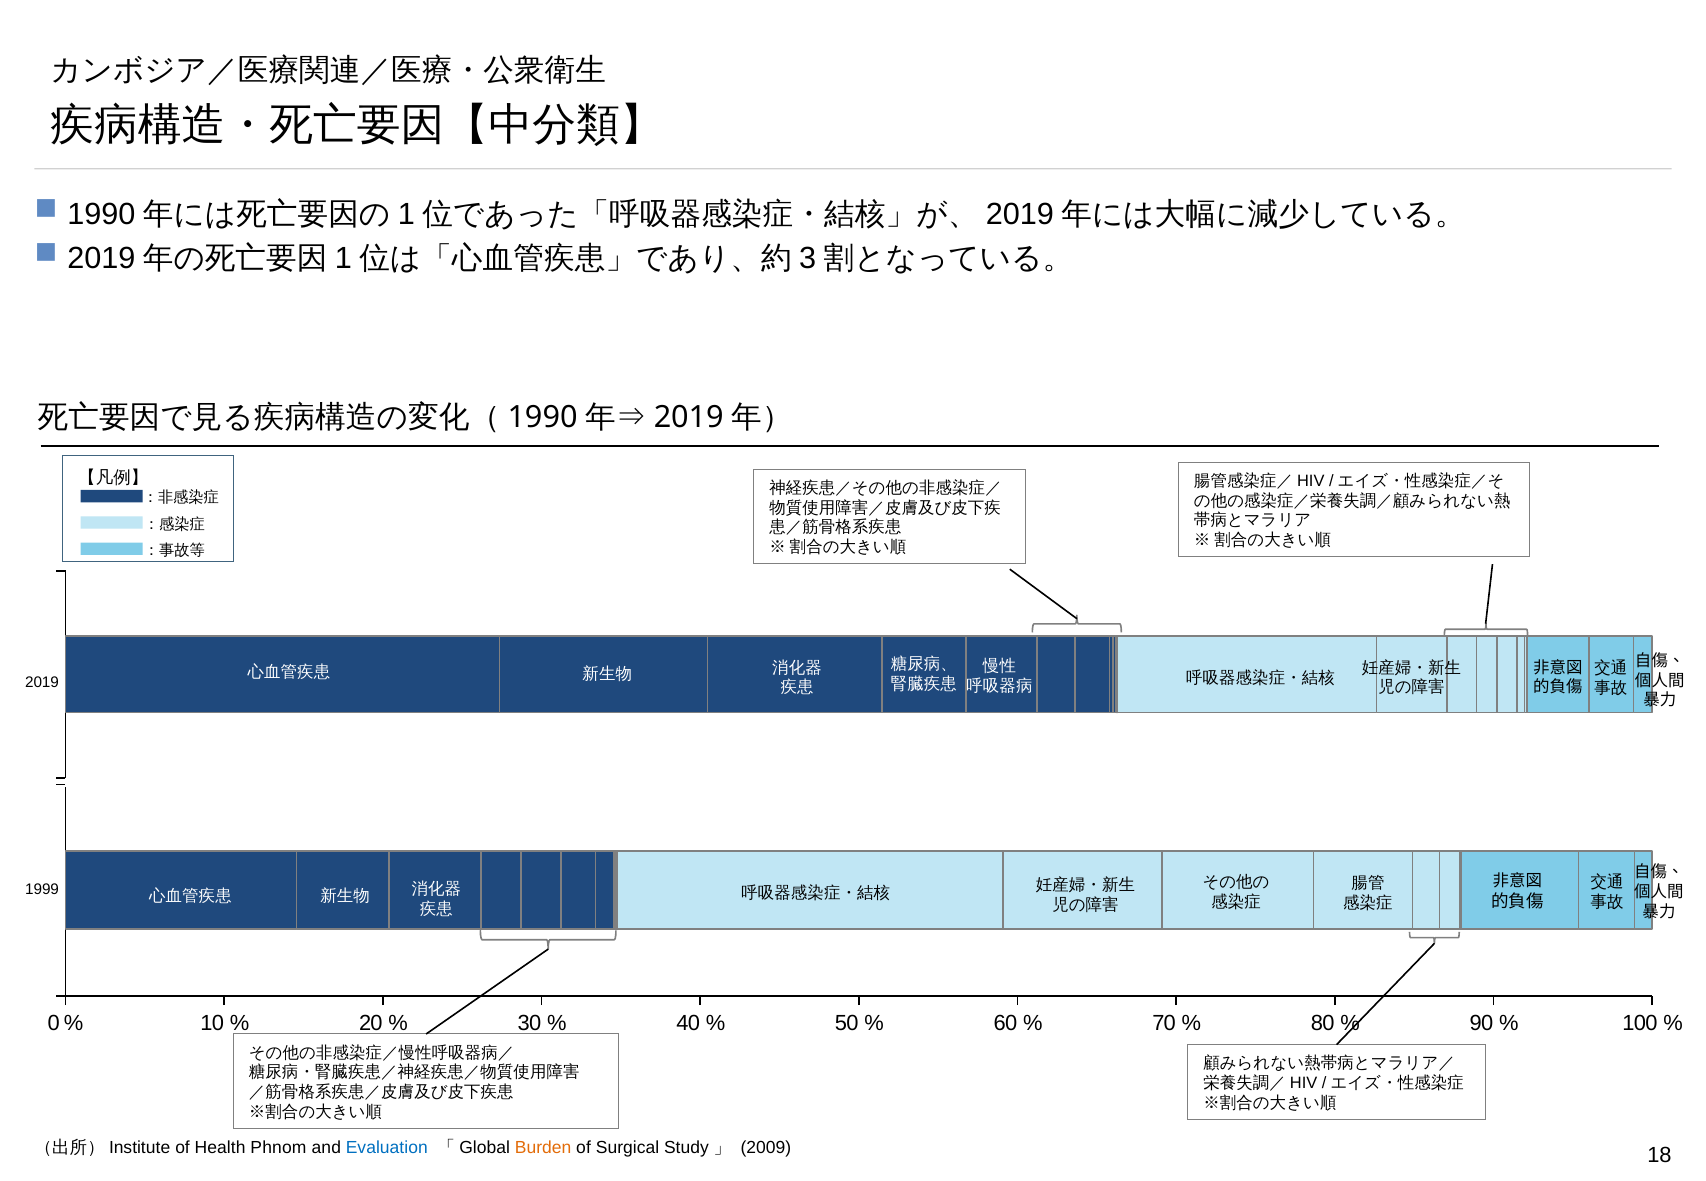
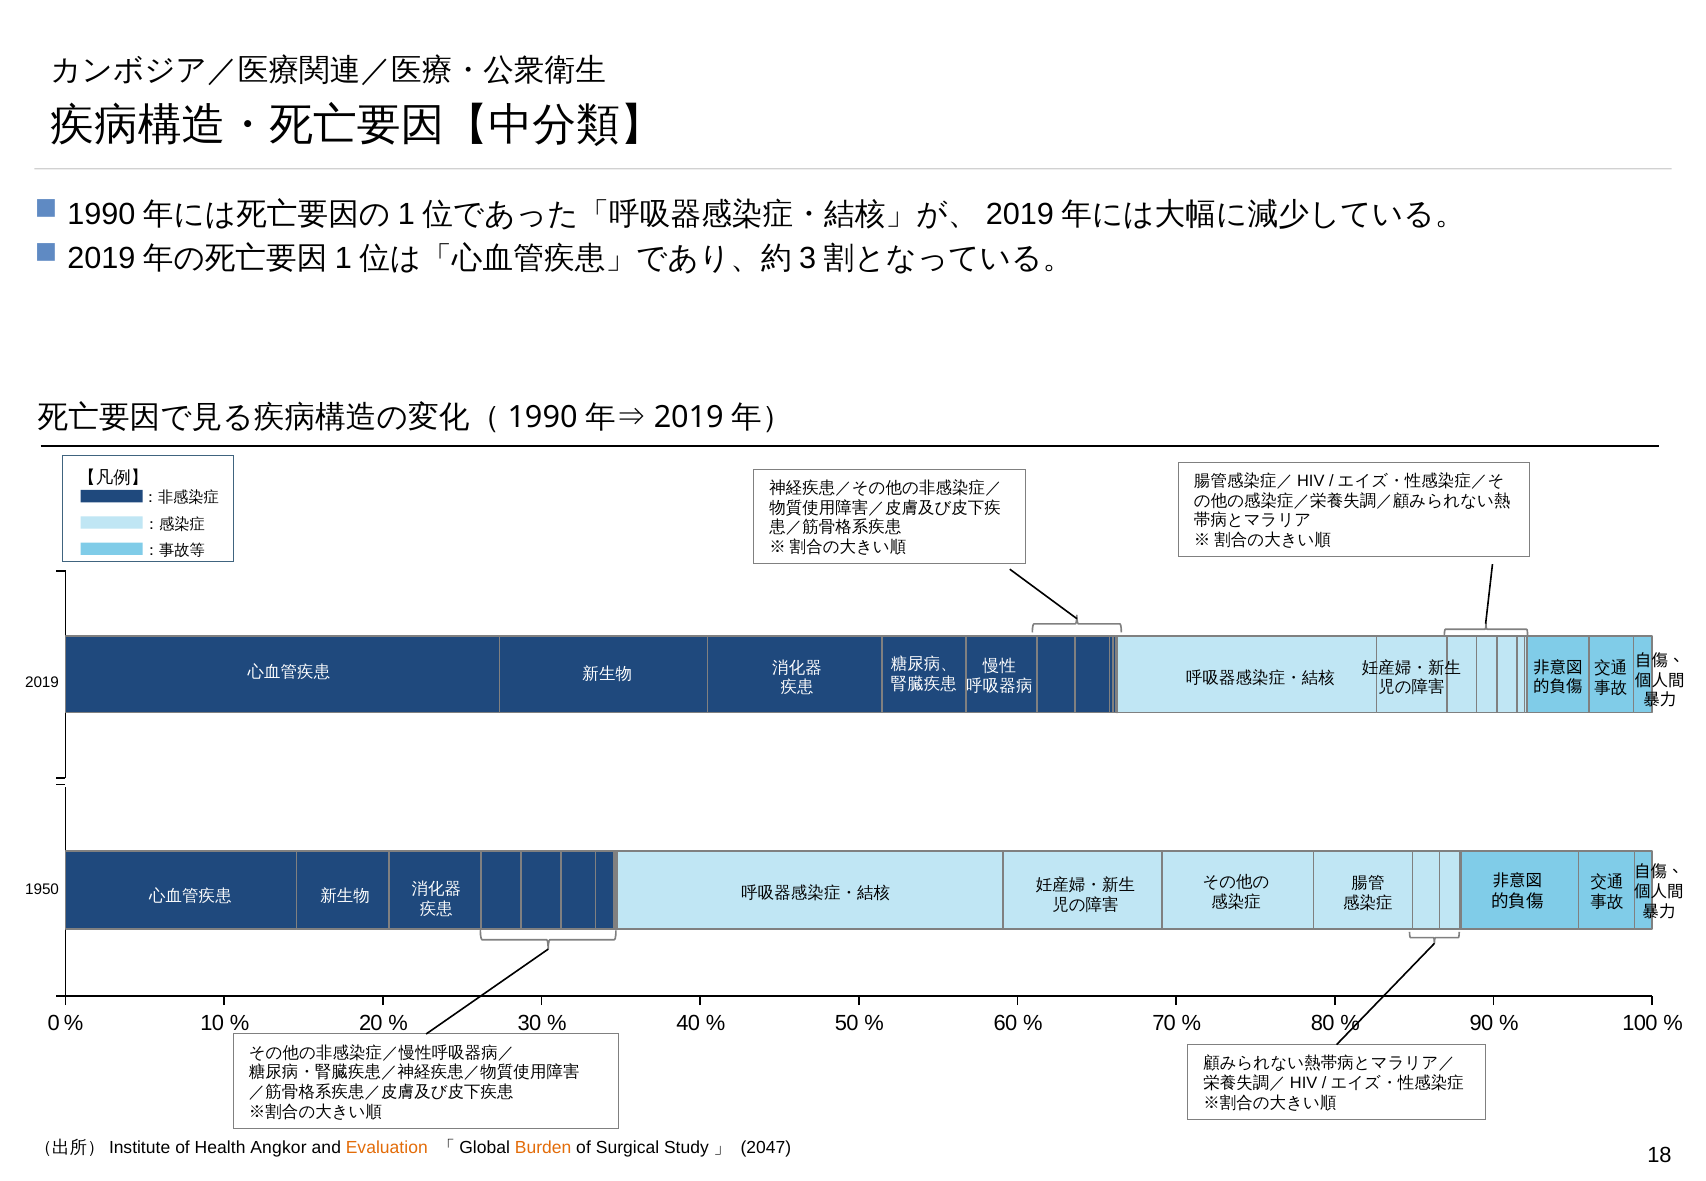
1999: 1999 -> 1950
Phnom: Phnom -> Angkor
Evaluation colour: blue -> orange
2009: 2009 -> 2047
